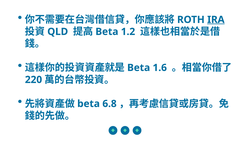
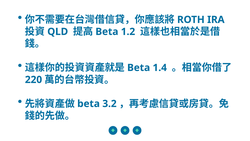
IRA underline: present -> none
1.6: 1.6 -> 1.4
6.8: 6.8 -> 3.2
